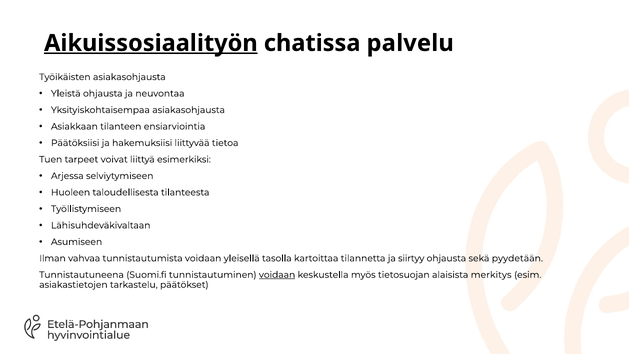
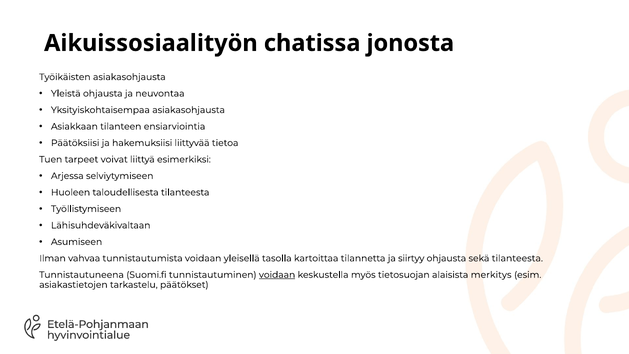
Aikuissosiaalityön underline: present -> none
palvelu: palvelu -> jonosta
sekä pyydetään: pyydetään -> tilanteesta
